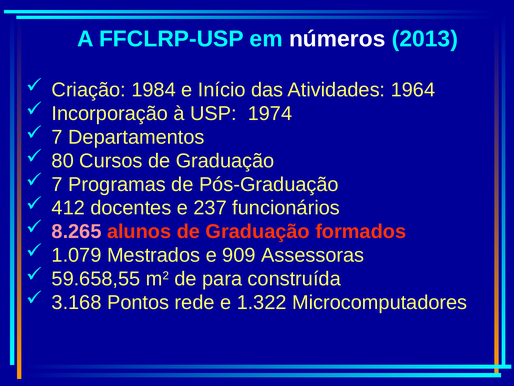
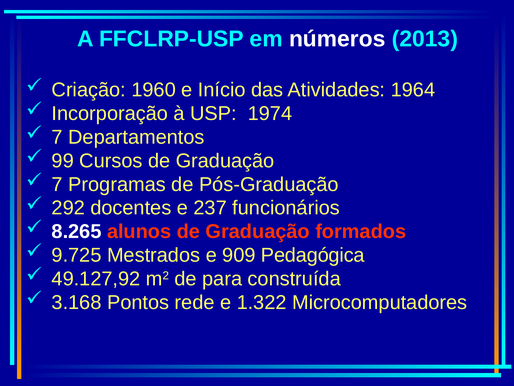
1984: 1984 -> 1960
80: 80 -> 99
412: 412 -> 292
8.265 colour: pink -> white
1.079: 1.079 -> 9.725
Assessoras: Assessoras -> Pedagógica
59.658,55: 59.658,55 -> 49.127,92
